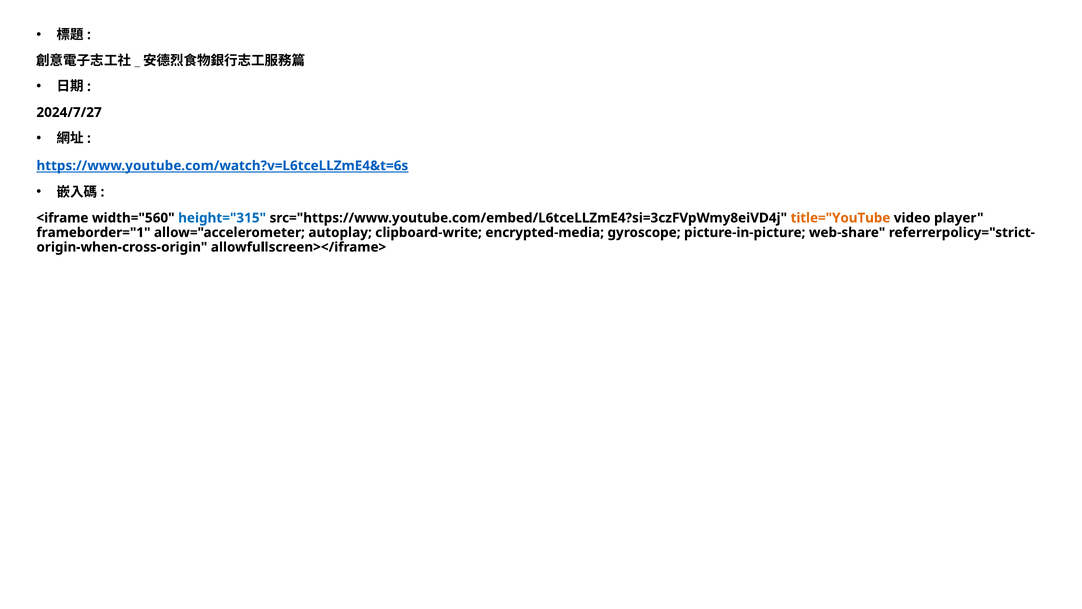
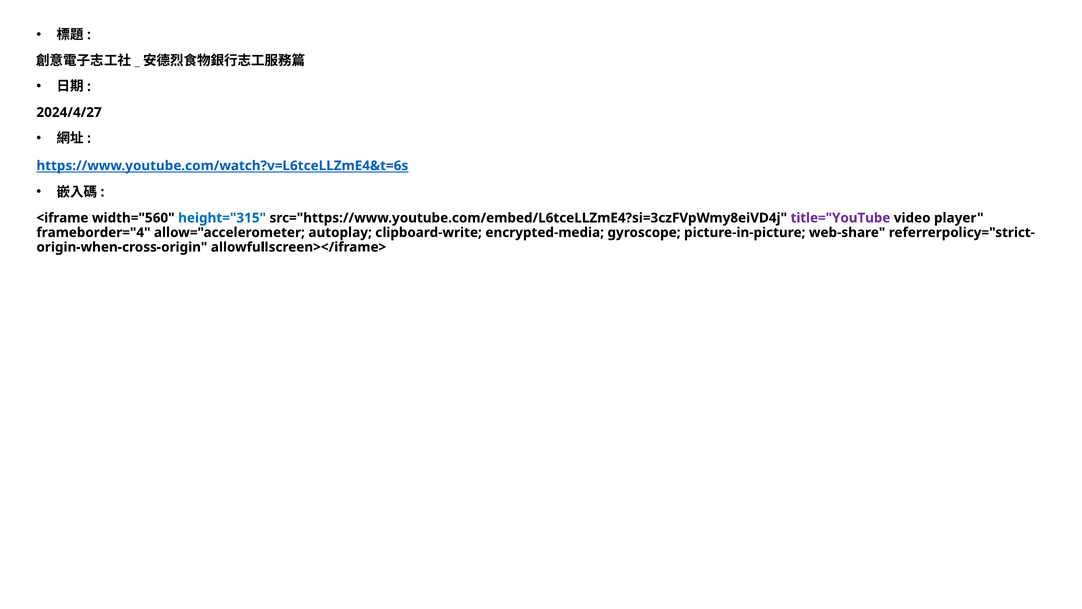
2024/7/27: 2024/7/27 -> 2024/4/27
title="YouTube colour: orange -> purple
frameborder="1: frameborder="1 -> frameborder="4
